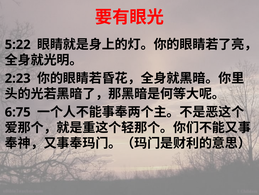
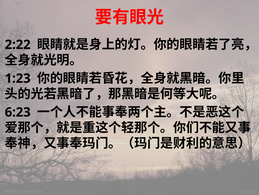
5:22: 5:22 -> 2:22
2:23: 2:23 -> 1:23
6:75: 6:75 -> 6:23
